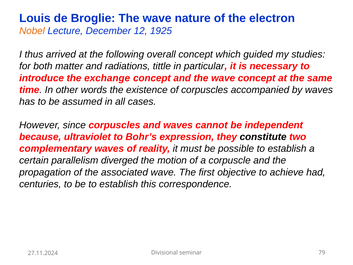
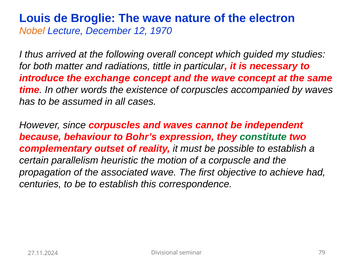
1925: 1925 -> 1970
ultraviolet: ultraviolet -> behaviour
constitute colour: black -> green
complementary waves: waves -> outset
diverged: diverged -> heuristic
